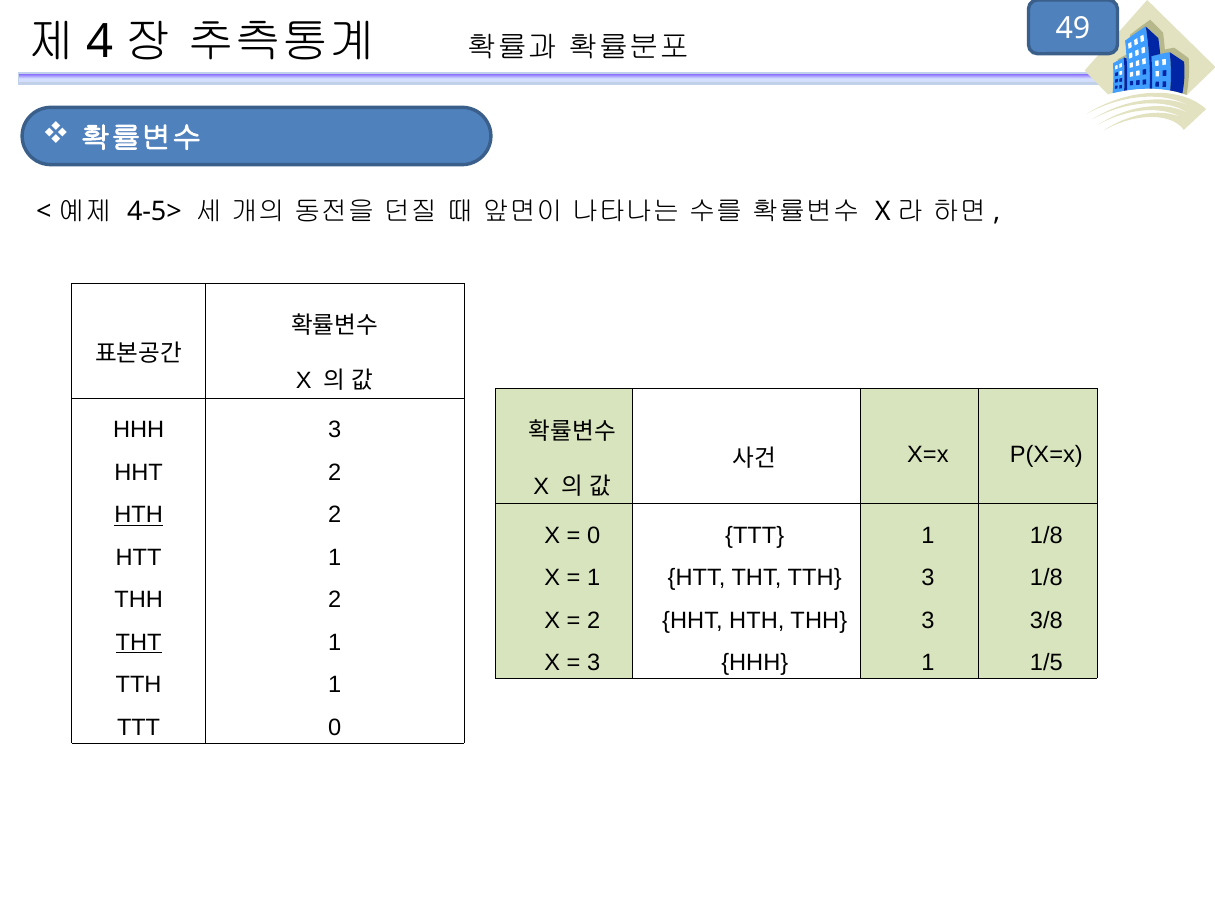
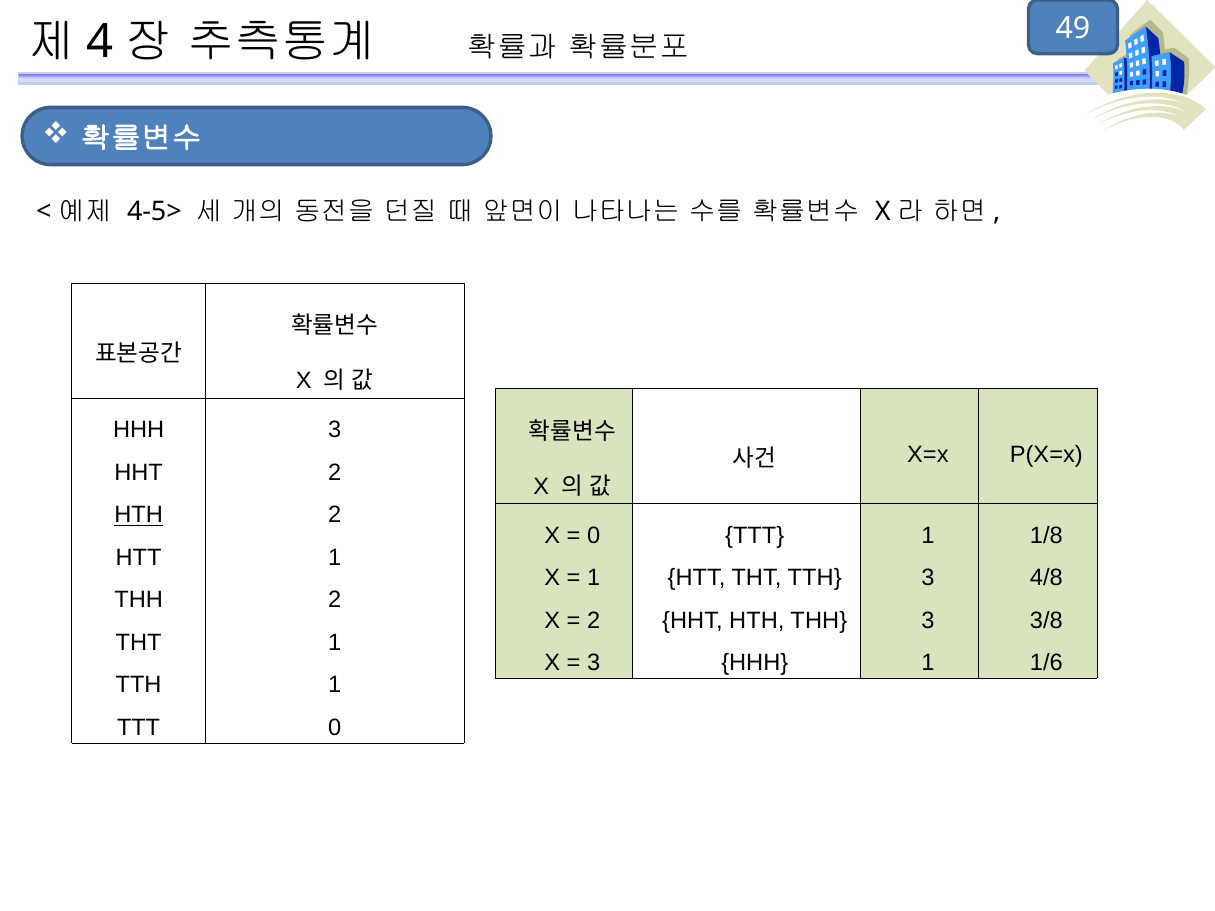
1/8 at (1046, 578): 1/8 -> 4/8
THT at (139, 643) underline: present -> none
1/5: 1/5 -> 1/6
